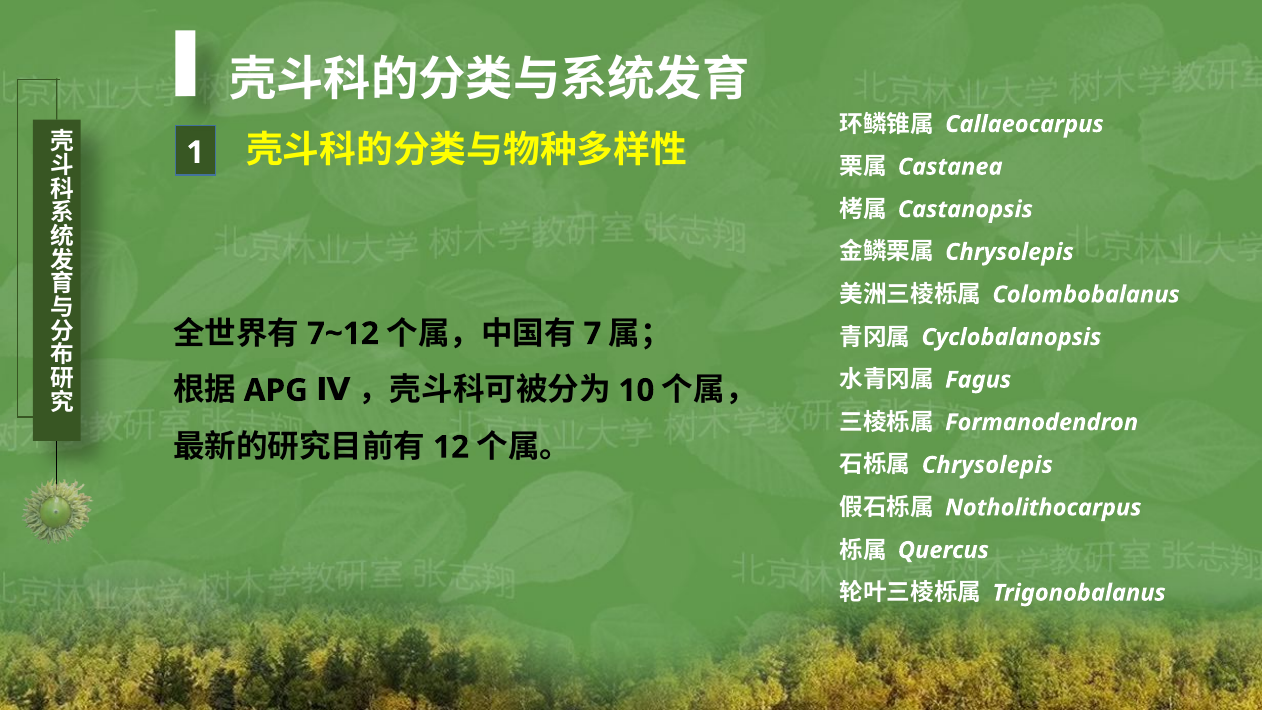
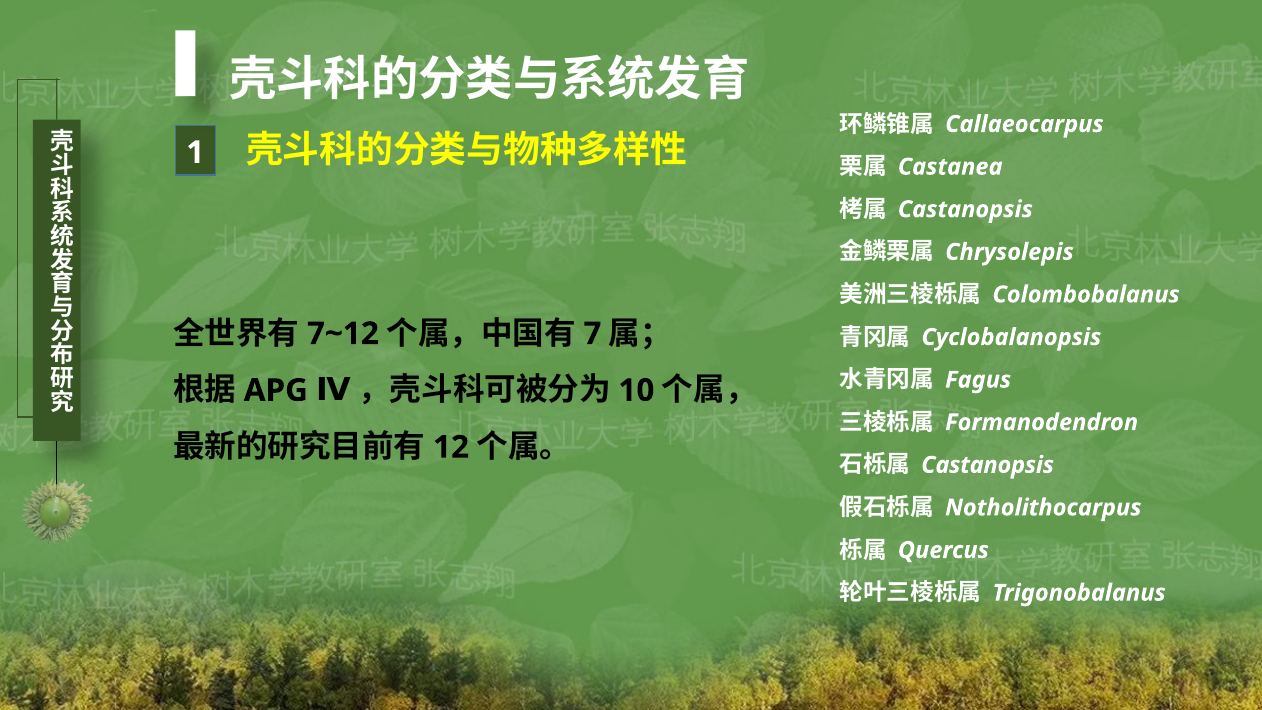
Chrysolepis at (987, 465): Chrysolepis -> Castanopsis
